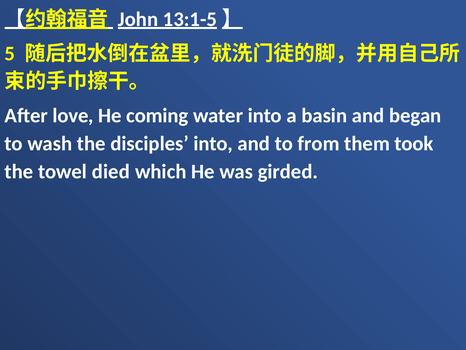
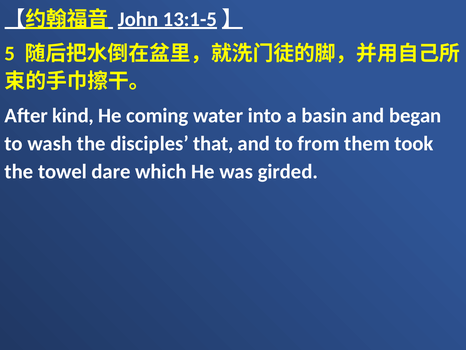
love: love -> kind
disciples into: into -> that
died: died -> dare
